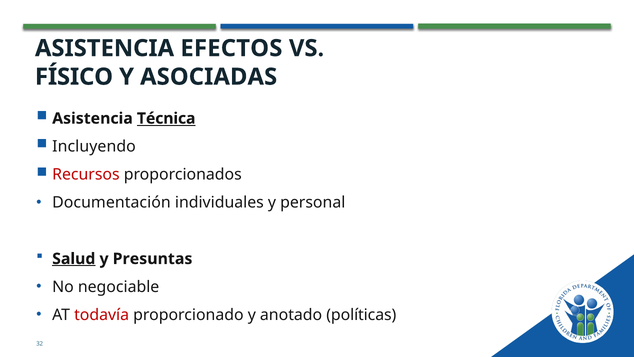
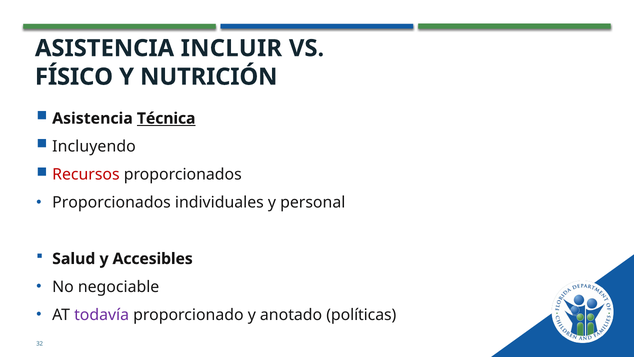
EFECTOS: EFECTOS -> INCLUIR
ASOCIADAS: ASOCIADAS -> NUTRICIÓN
Documentación at (111, 202): Documentación -> Proporcionados
Salud underline: present -> none
Presuntas: Presuntas -> Accesibles
todavía colour: red -> purple
